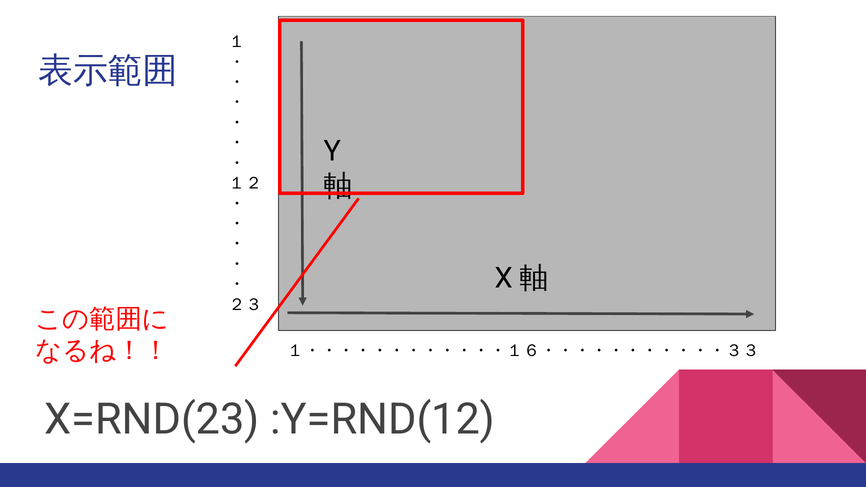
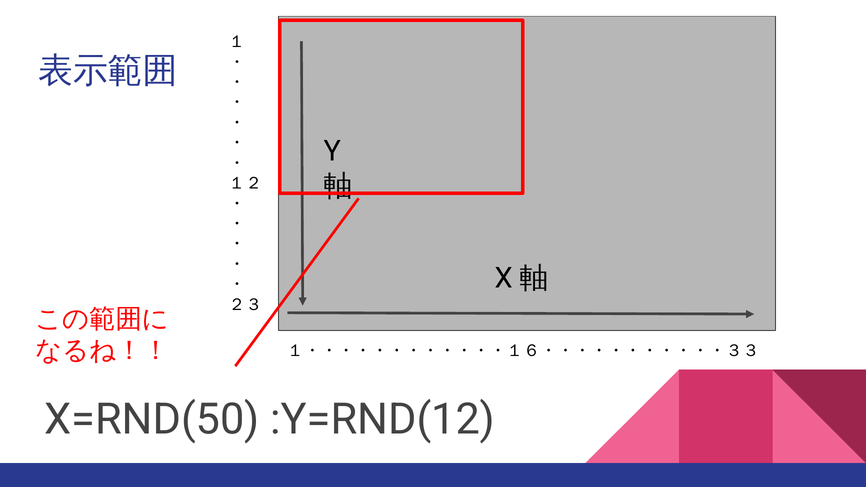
X=RND(23: X=RND(23 -> X=RND(50
